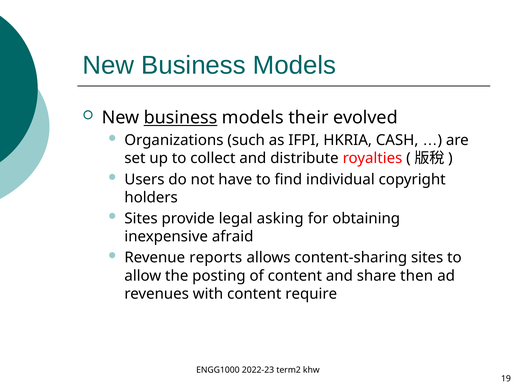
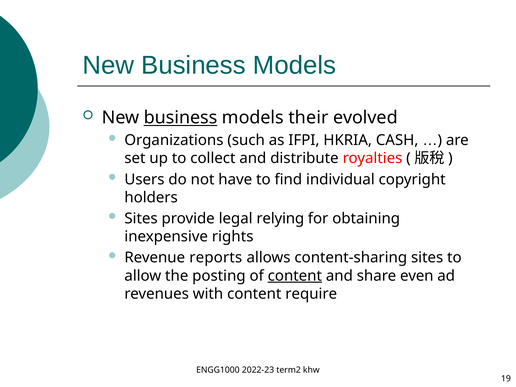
asking: asking -> relying
afraid: afraid -> rights
content at (295, 276) underline: none -> present
then: then -> even
